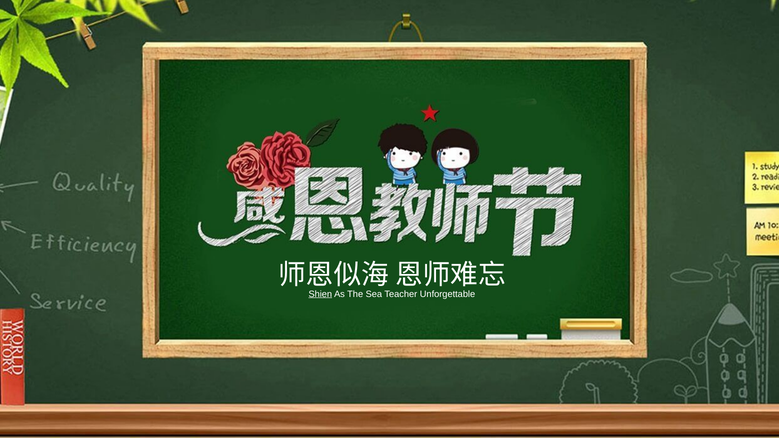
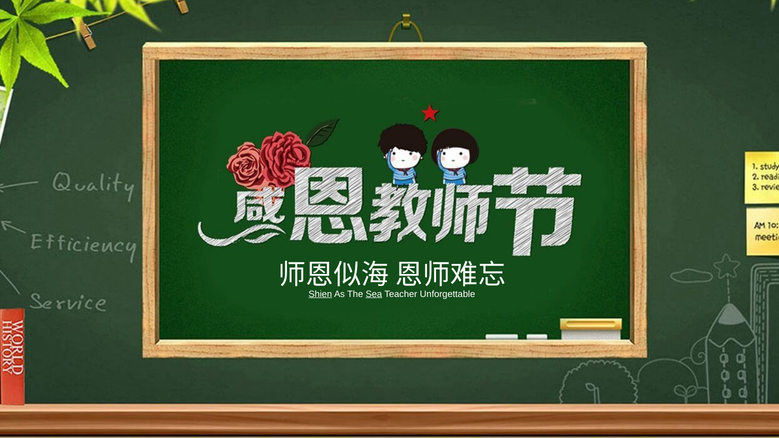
Sea underline: none -> present
